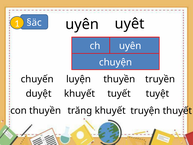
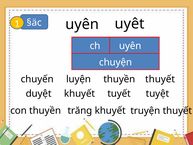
thuyền truyền: truyền -> thuyết
